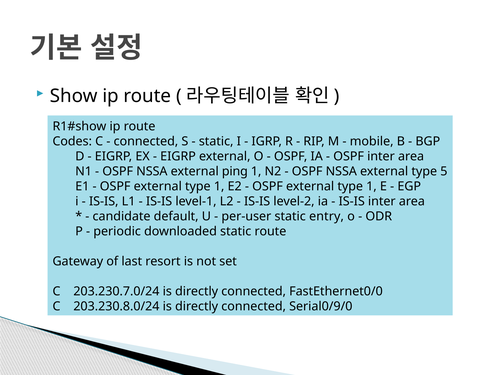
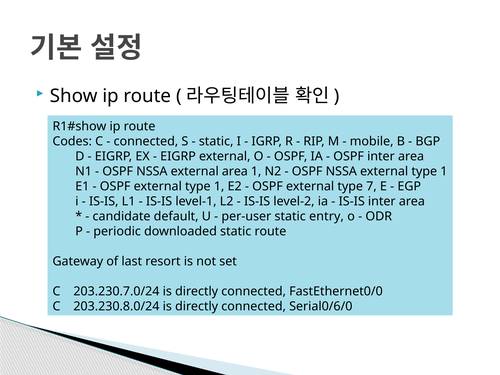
external ping: ping -> area
NSSA external type 5: 5 -> 1
1 at (371, 186): 1 -> 7
Serial0/9/0: Serial0/9/0 -> Serial0/6/0
